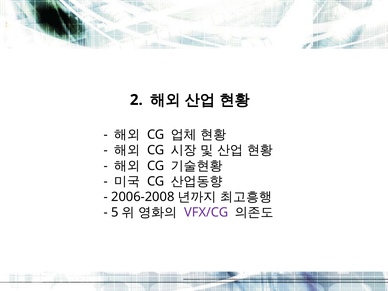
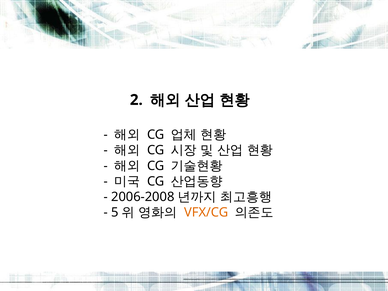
VFX/CG colour: purple -> orange
